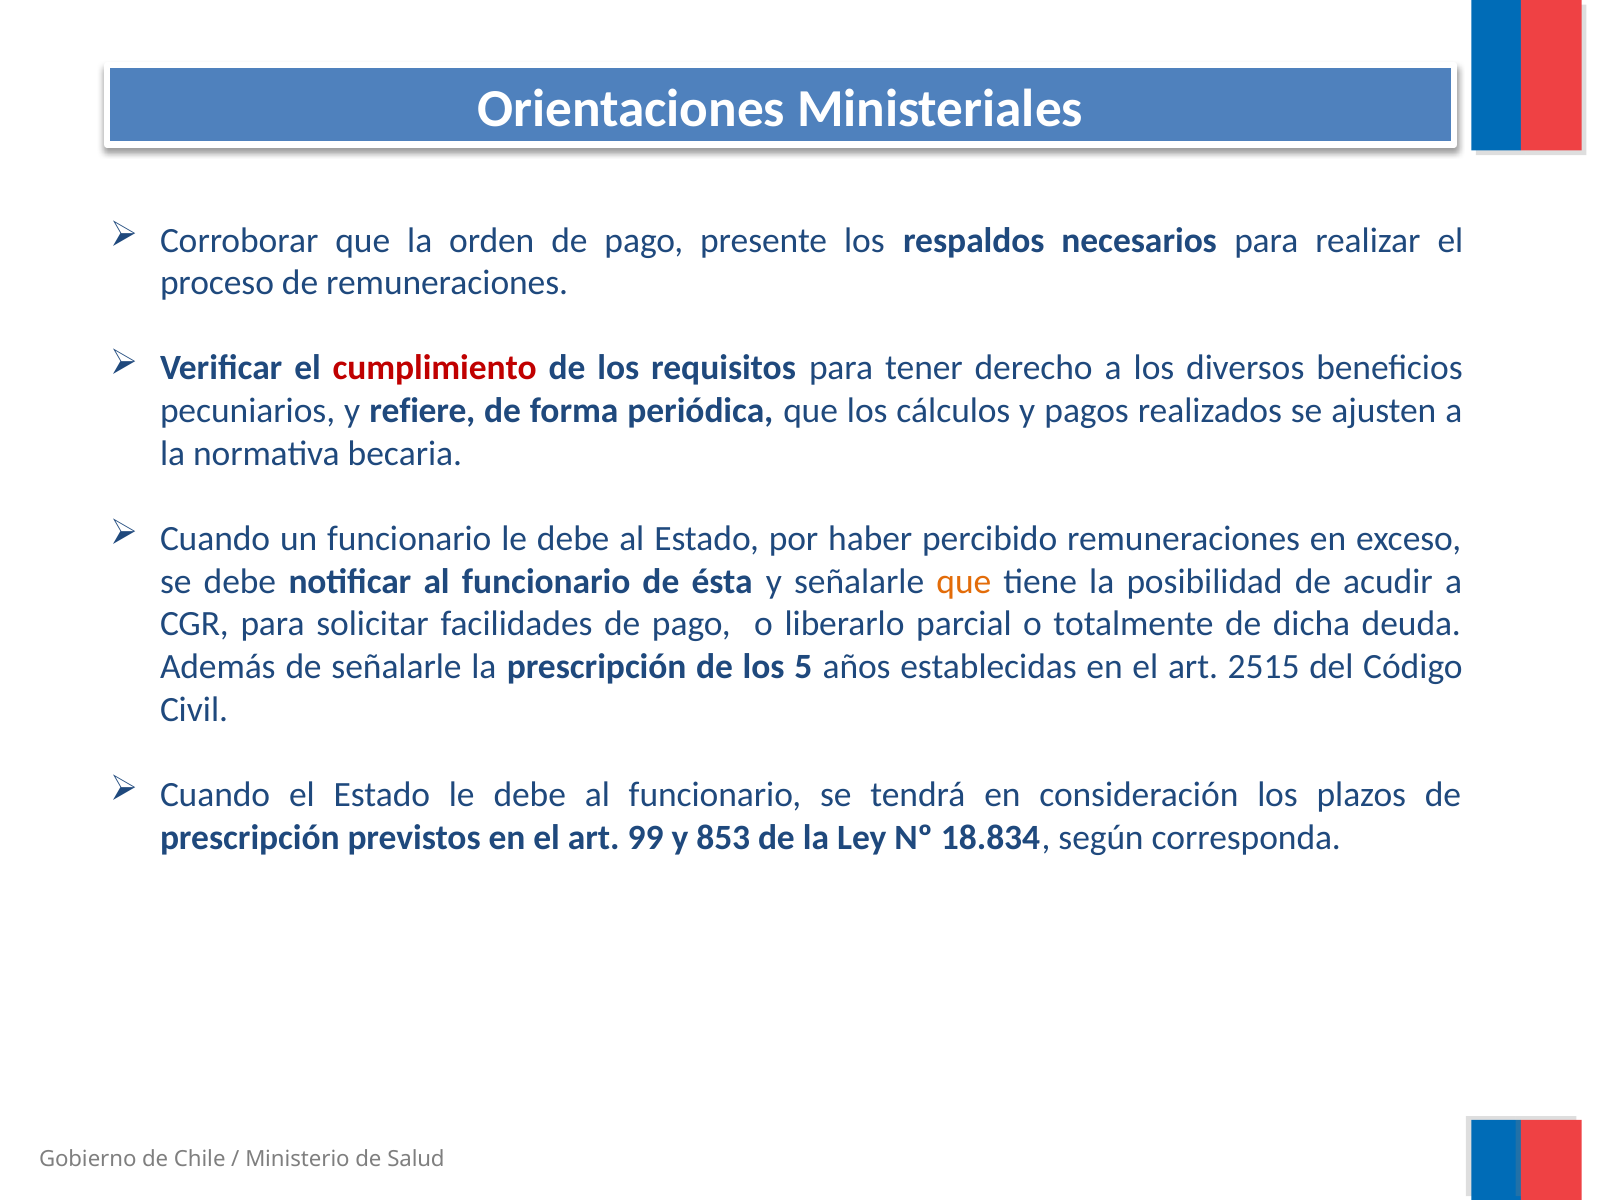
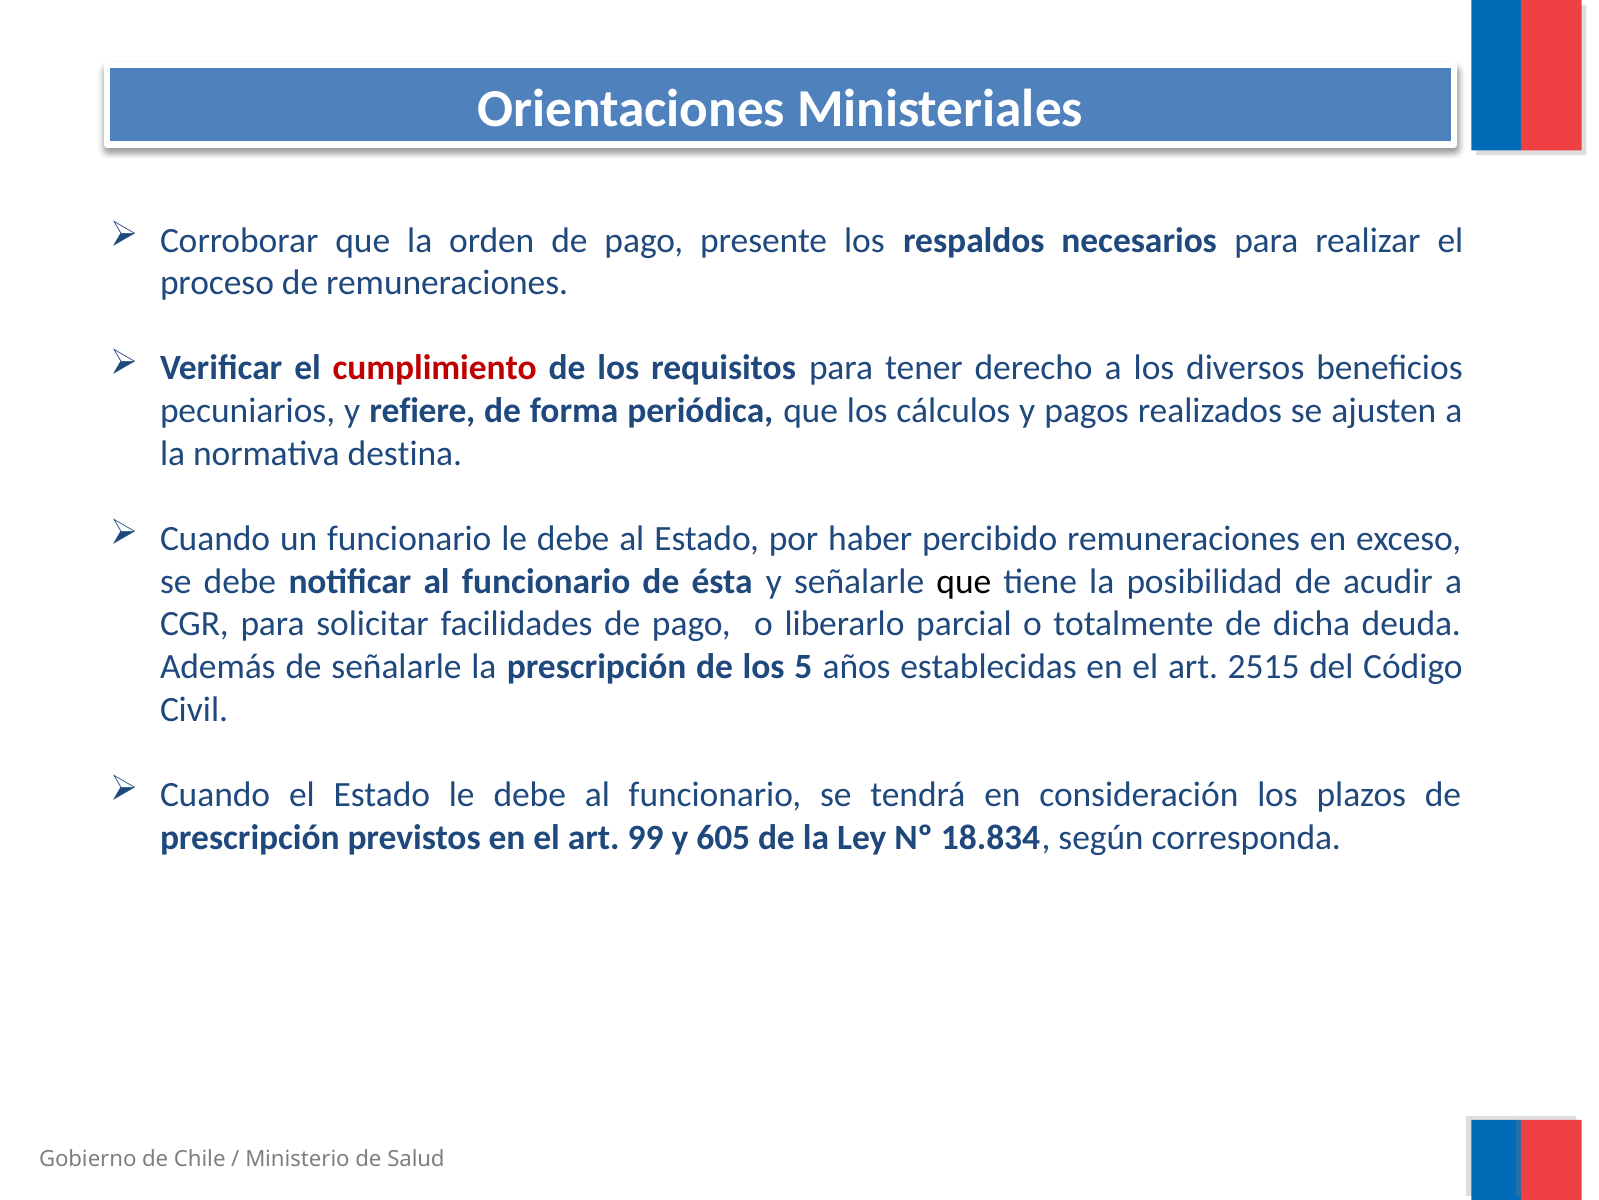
becaria: becaria -> destina
que at (964, 581) colour: orange -> black
853: 853 -> 605
